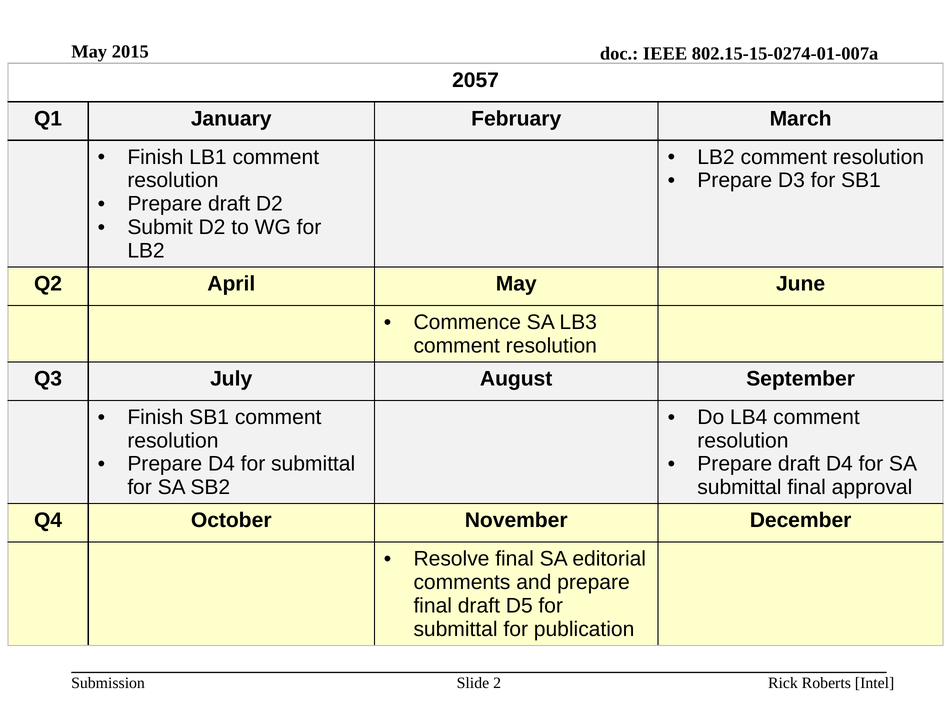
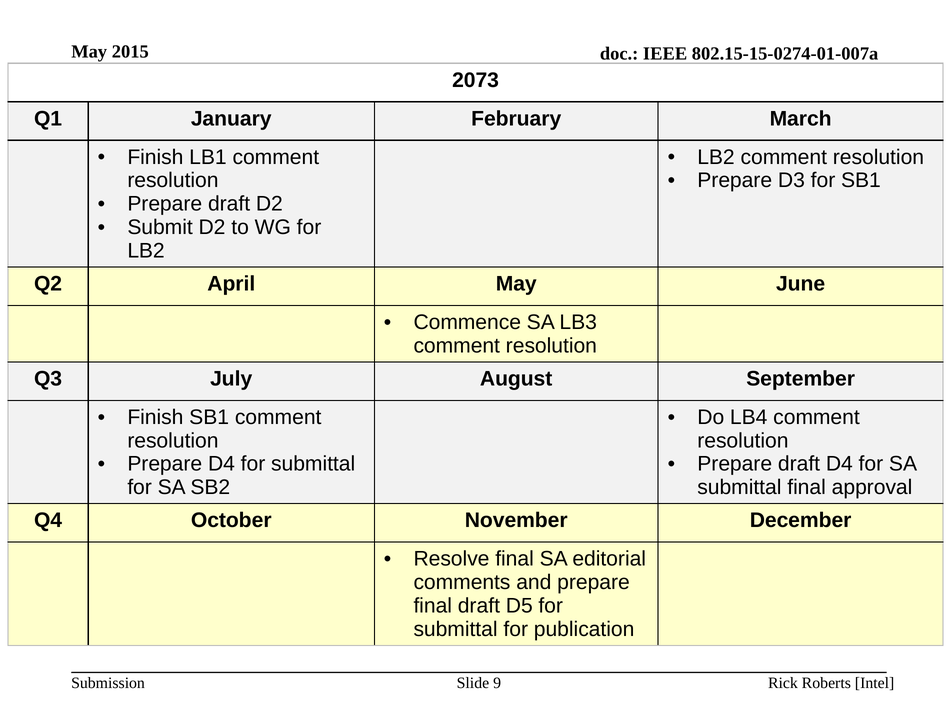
2057: 2057 -> 2073
2: 2 -> 9
